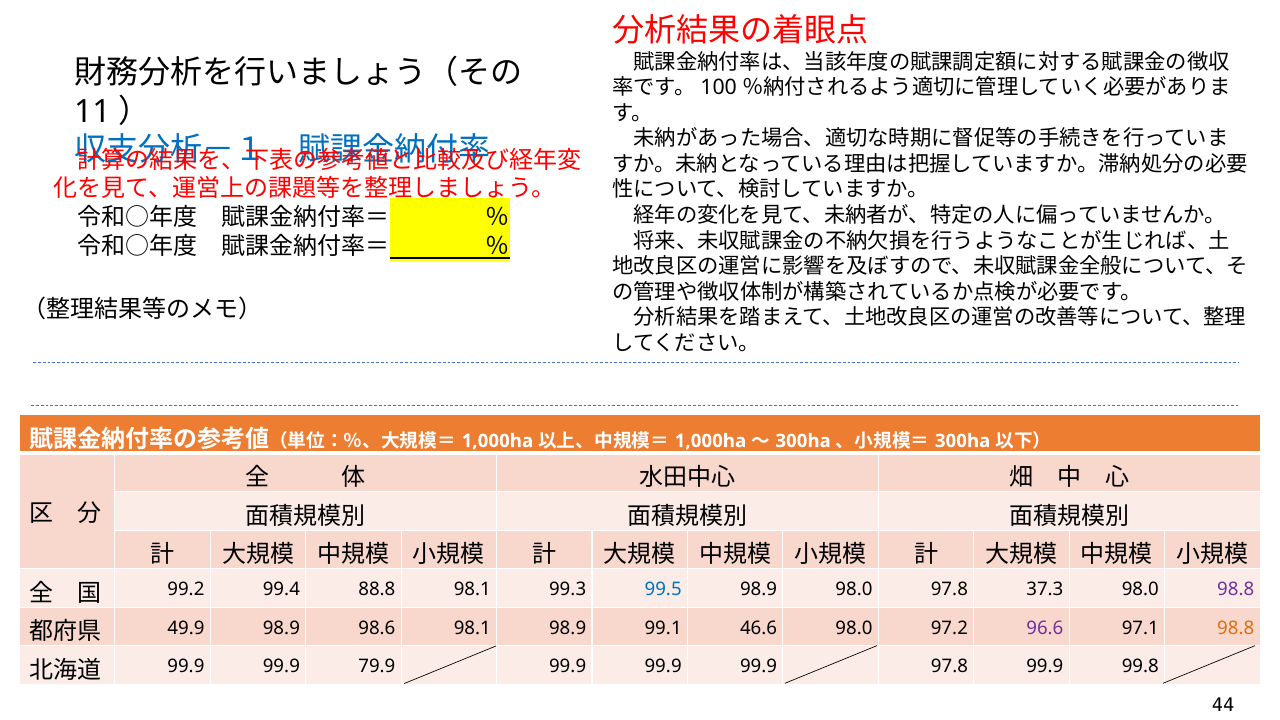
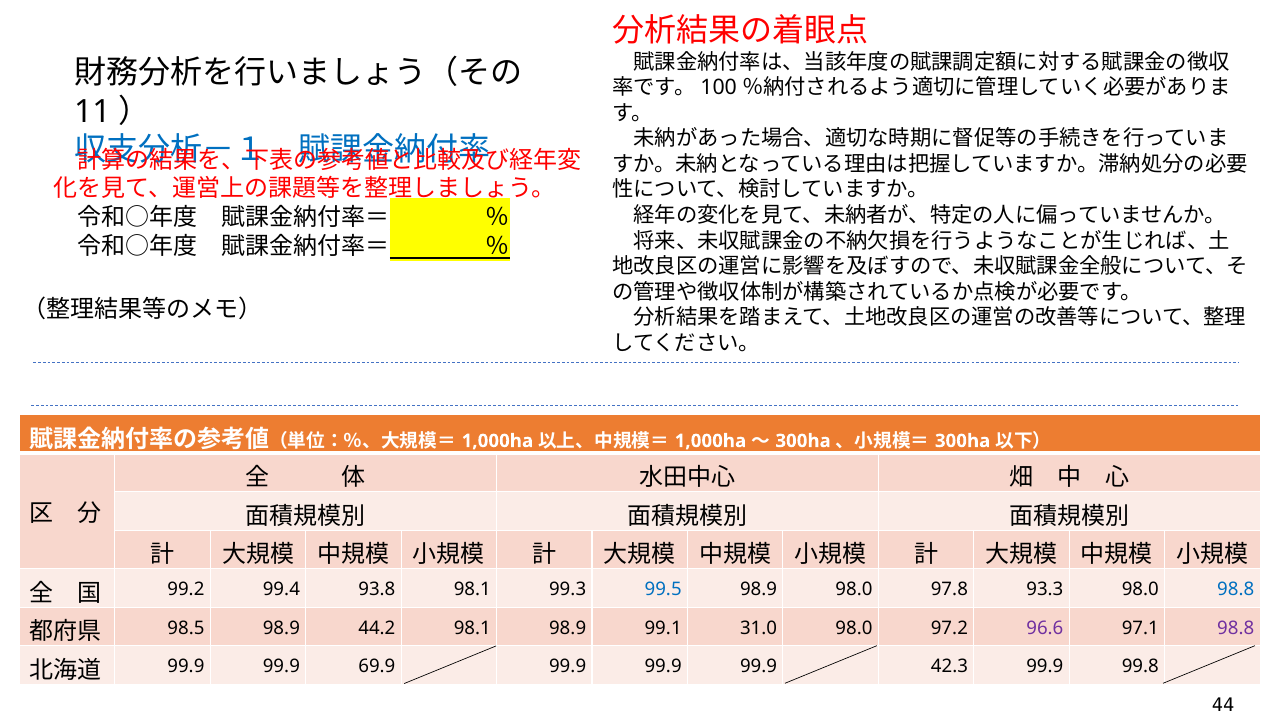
88.8: 88.8 -> 93.8
37.3: 37.3 -> 93.3
98.8 at (1236, 589) colour: purple -> blue
49.9: 49.9 -> 98.5
98.6: 98.6 -> 44.2
46.6: 46.6 -> 31.0
98.8 at (1236, 628) colour: orange -> purple
79.9: 79.9 -> 69.9
99.9 97.8: 97.8 -> 42.3
